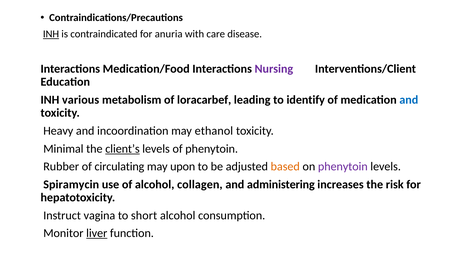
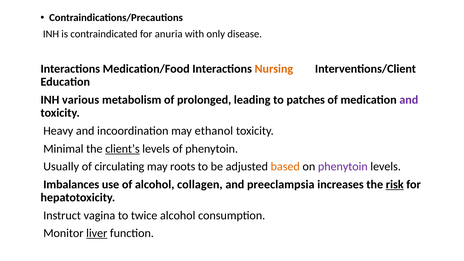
INH at (51, 34) underline: present -> none
care: care -> only
Nursing colour: purple -> orange
loracarbef: loracarbef -> prolonged
identify: identify -> patches
and at (409, 100) colour: blue -> purple
Rubber: Rubber -> Usually
upon: upon -> roots
Spiramycin: Spiramycin -> Imbalances
administering: administering -> preeclampsia
risk underline: none -> present
short: short -> twice
